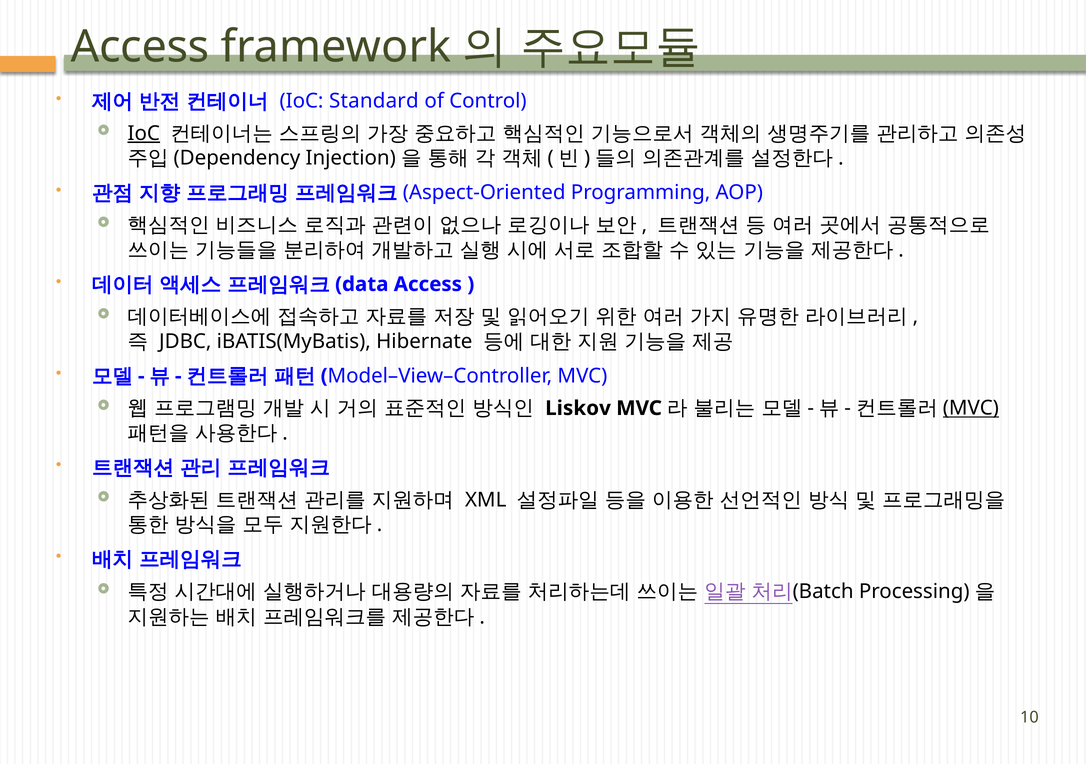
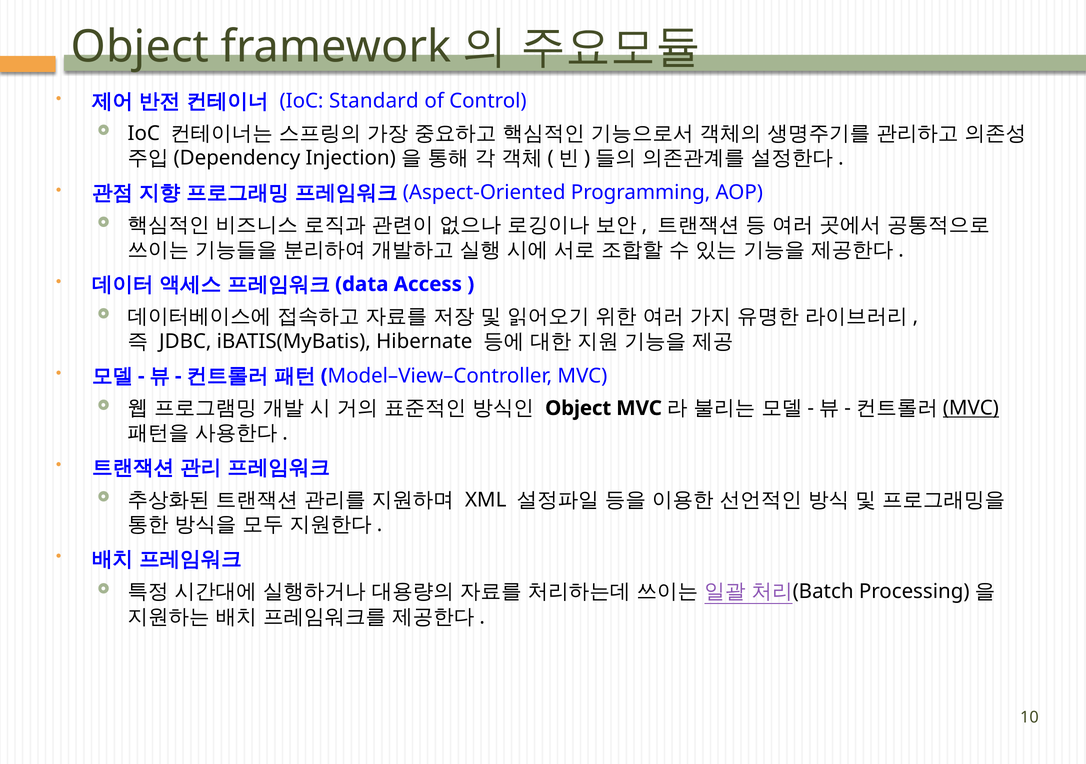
Access at (140, 47): Access -> Object
IoC at (144, 134) underline: present -> none
Liskov at (578, 408): Liskov -> Object
